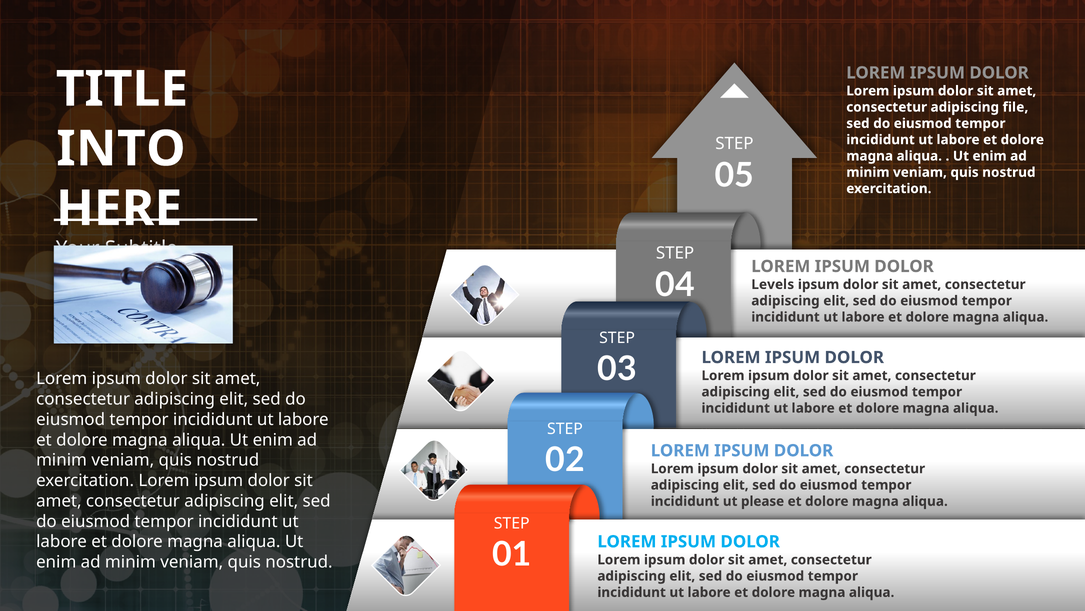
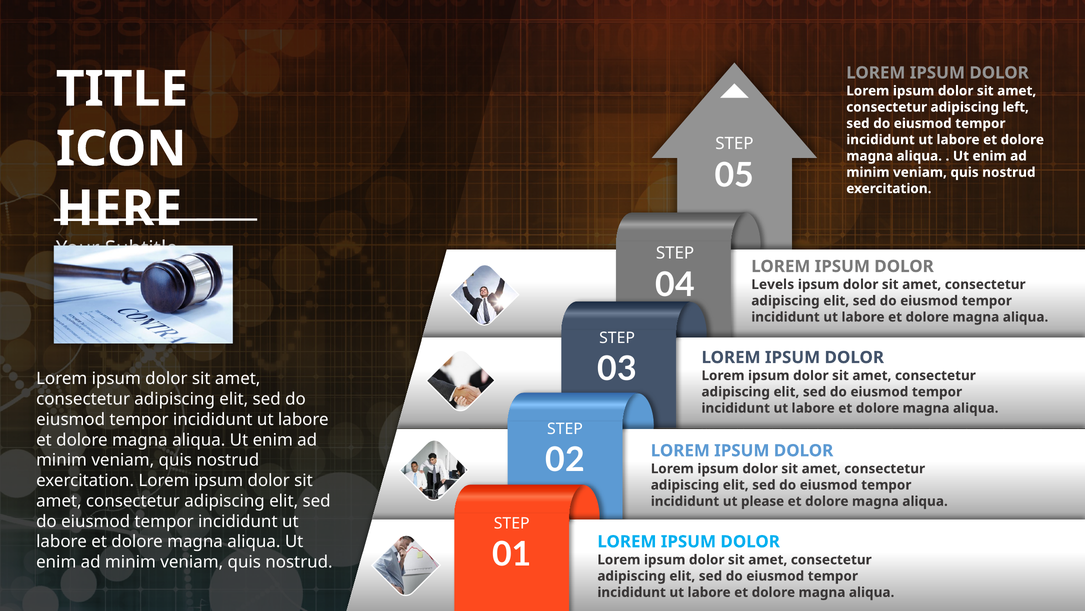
file: file -> left
INTO: INTO -> ICON
